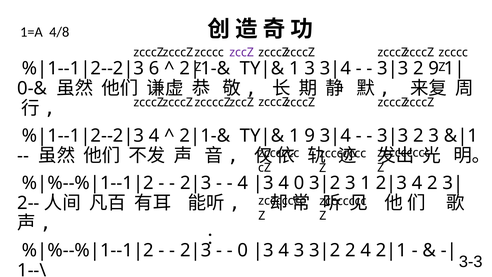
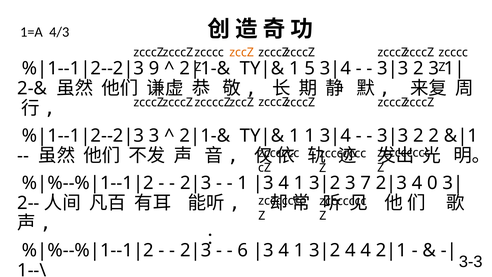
4/8: 4/8 -> 4/3
zccZ at (242, 53) colour: purple -> orange
6: 6 -> 9
1 3: 3 -> 5
2 9: 9 -> 3
0-&: 0-& -> 2-&
4 at (154, 136): 4 -> 3
1 9: 9 -> 1
2 3: 3 -> 2
4 at (243, 183): 4 -> 1
0 at (299, 183): 0 -> 1
3 1: 1 -> 7
4 2: 2 -> 0
0 at (243, 250): 0 -> 6
3 at (299, 250): 3 -> 1
2 at (350, 250): 2 -> 4
